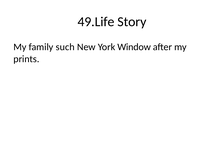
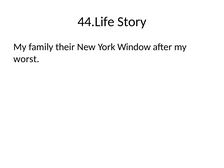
49.Life: 49.Life -> 44.Life
such: such -> their
prints: prints -> worst
